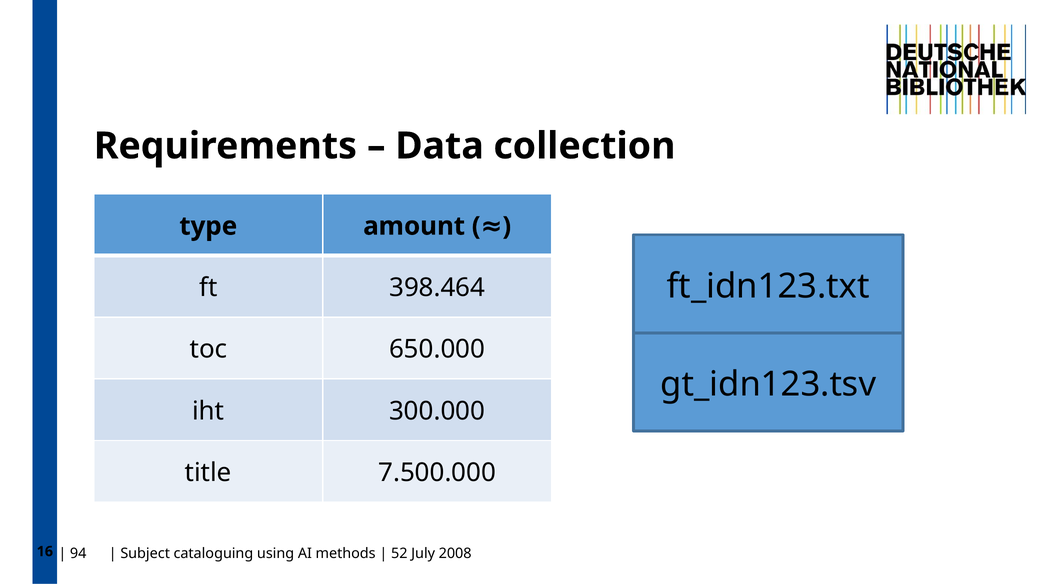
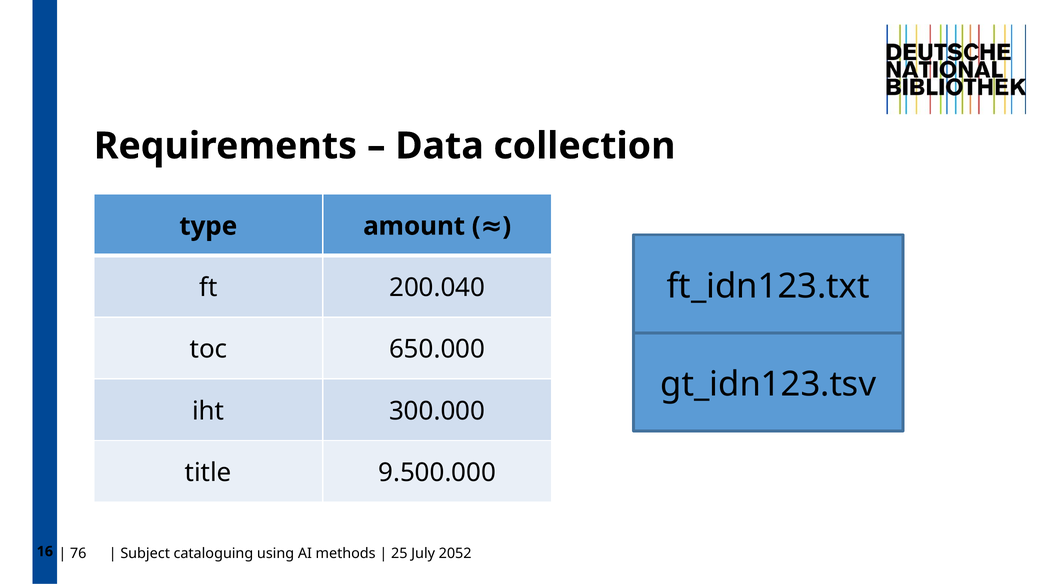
398.464: 398.464 -> 200.040
7.500.000: 7.500.000 -> 9.500.000
94: 94 -> 76
52: 52 -> 25
2008: 2008 -> 2052
